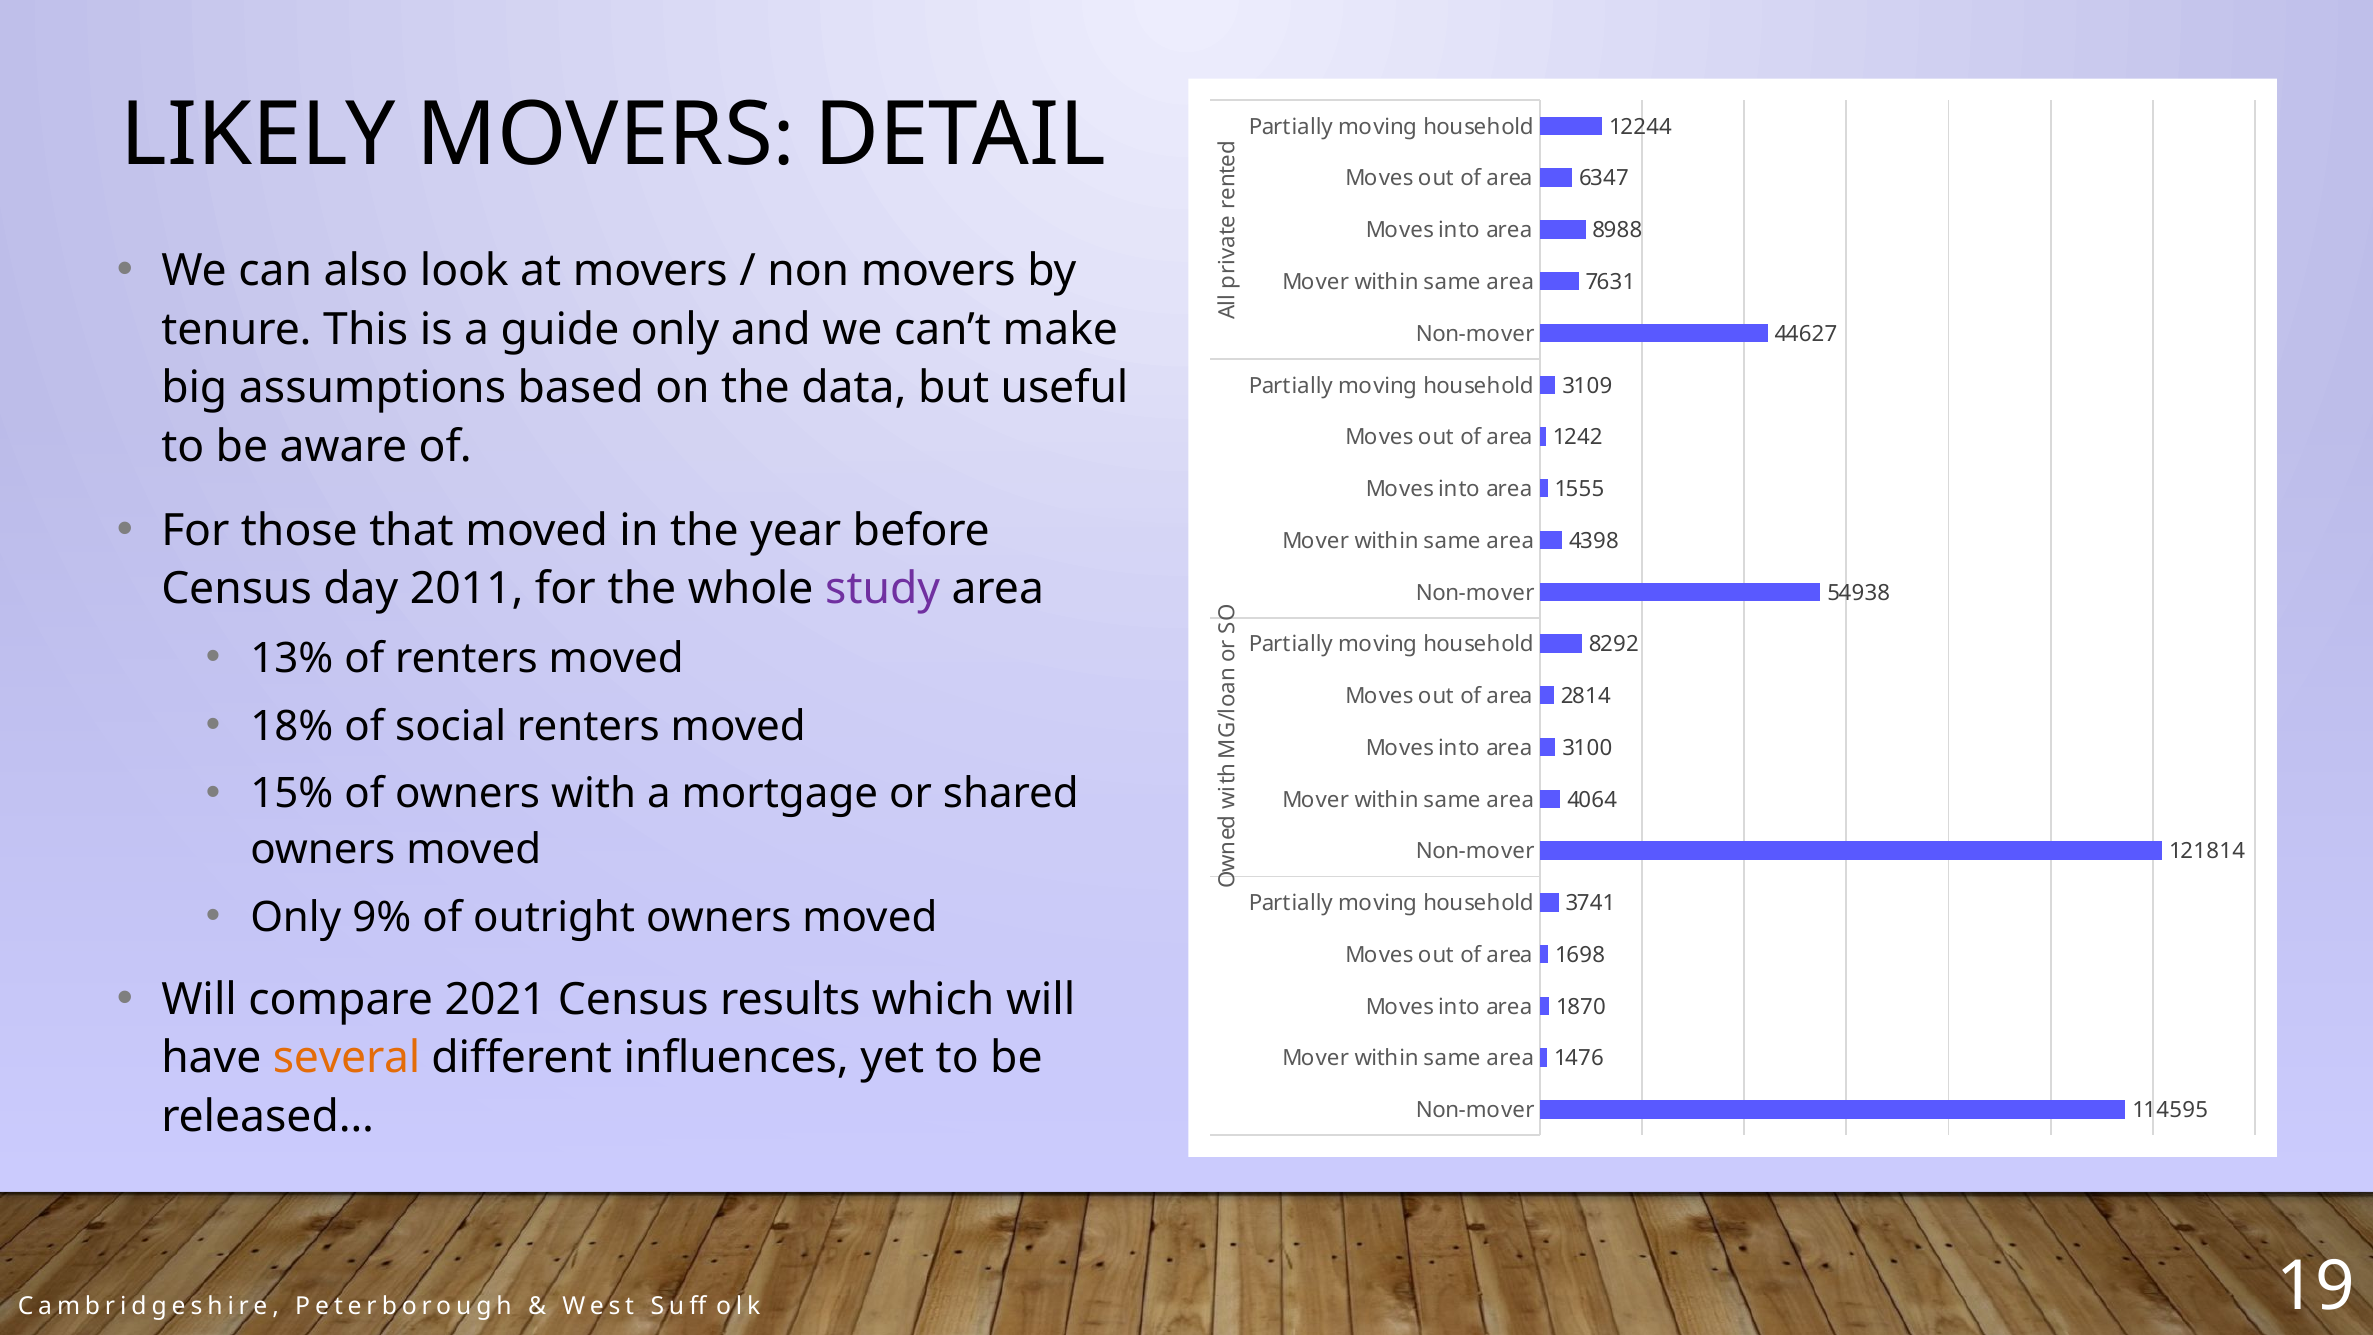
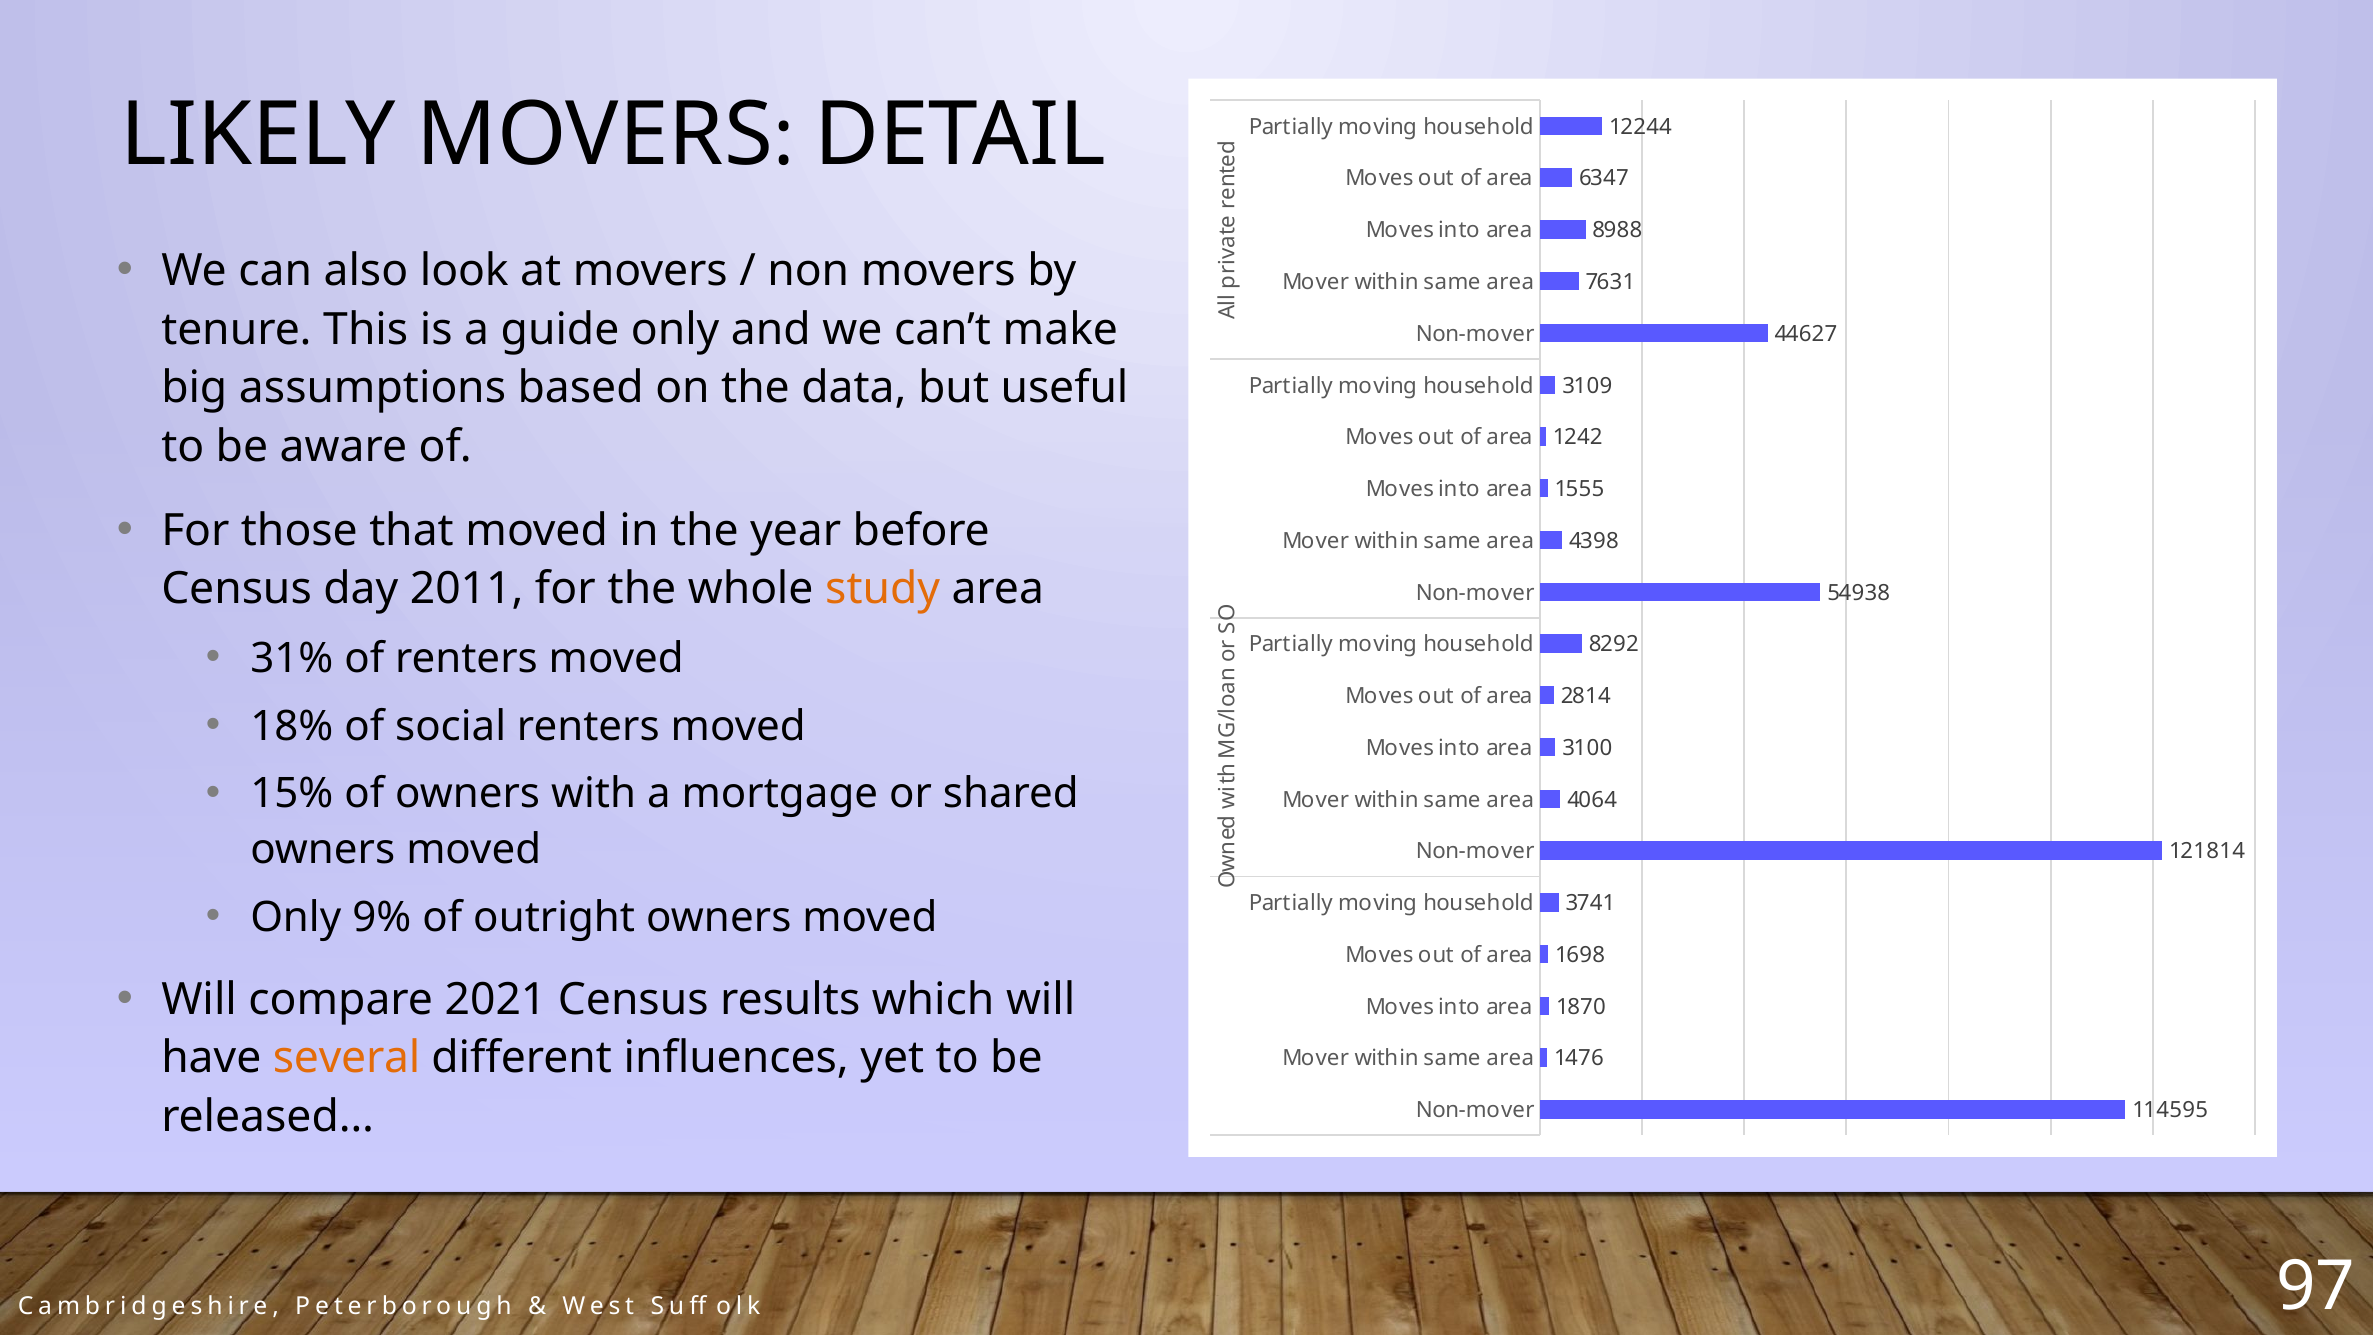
study colour: purple -> orange
13%: 13% -> 31%
19: 19 -> 97
